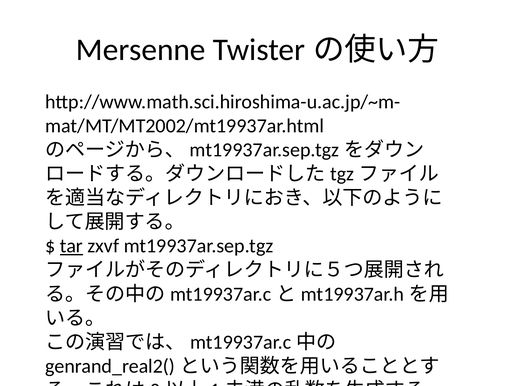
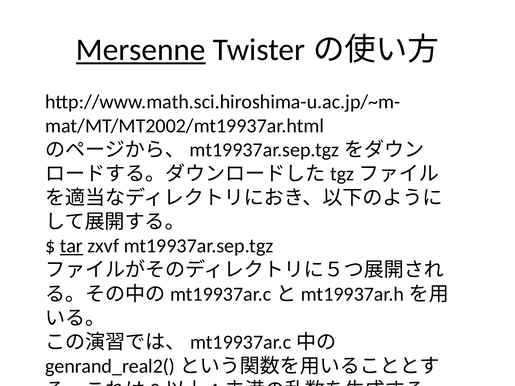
Mersenne underline: none -> present
